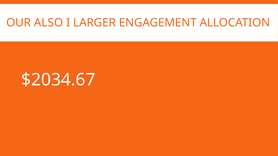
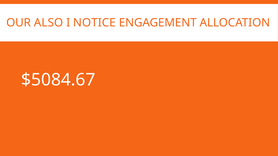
LARGER: LARGER -> NOTICE
$2034.67: $2034.67 -> $5084.67
